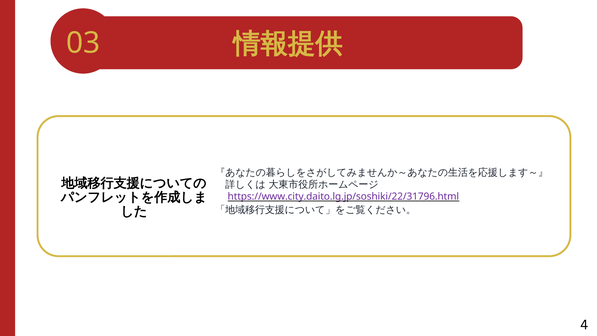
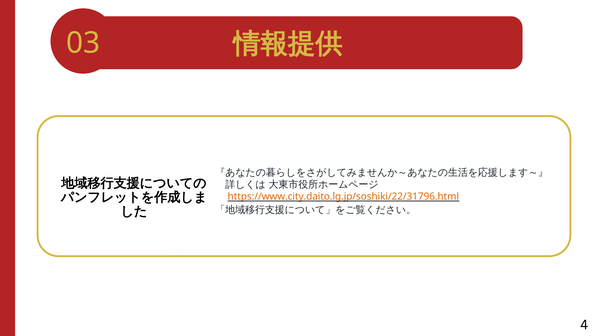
https://www.city.daito.lg.jp/soshiki/22/31796.html colour: purple -> orange
